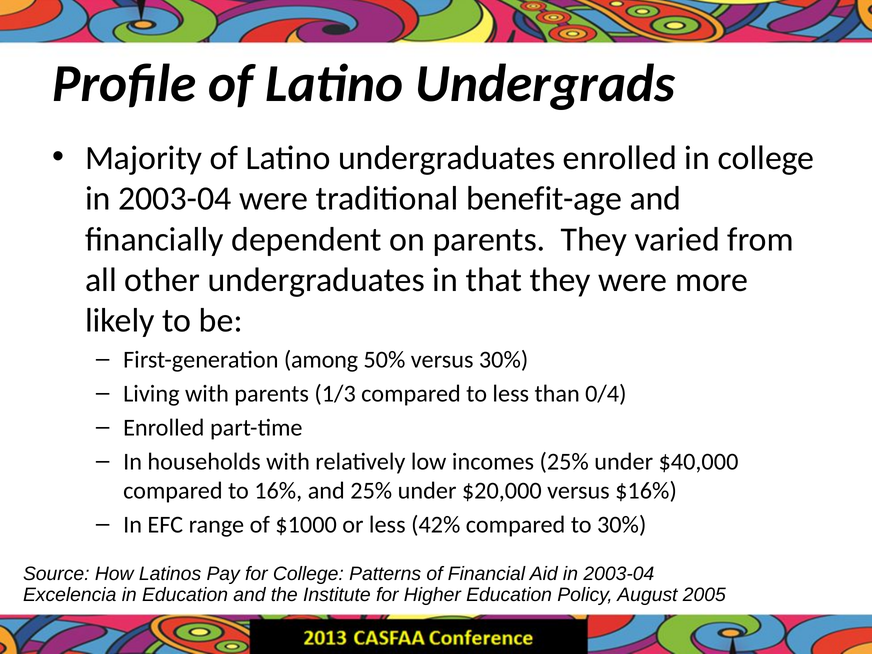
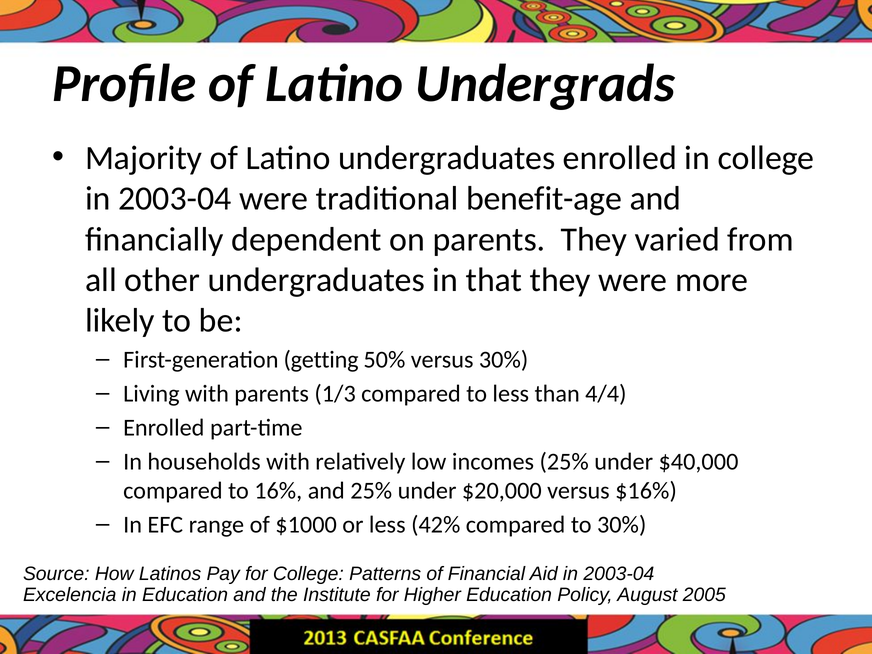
among: among -> getting
0/4: 0/4 -> 4/4
